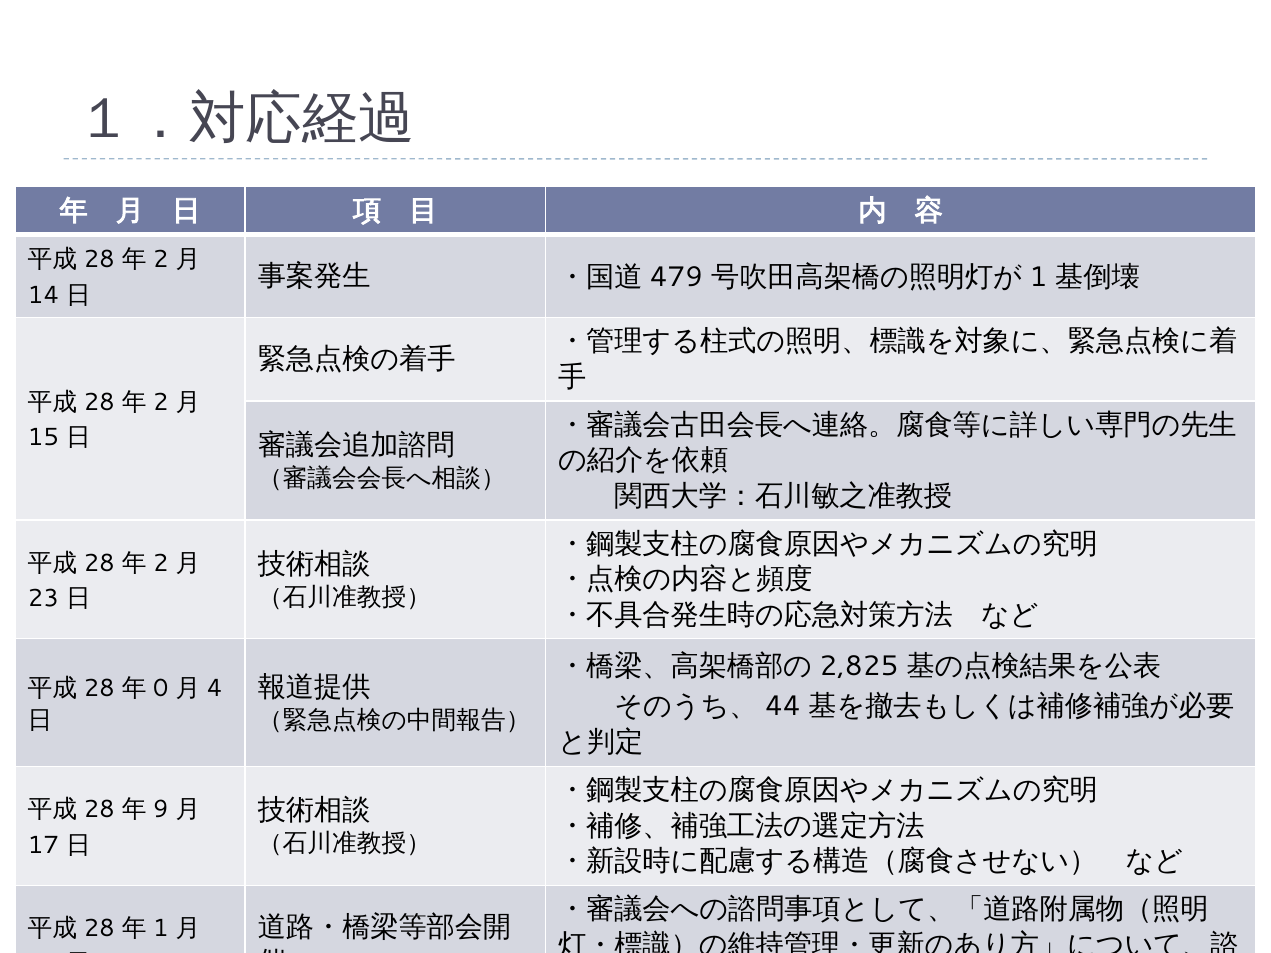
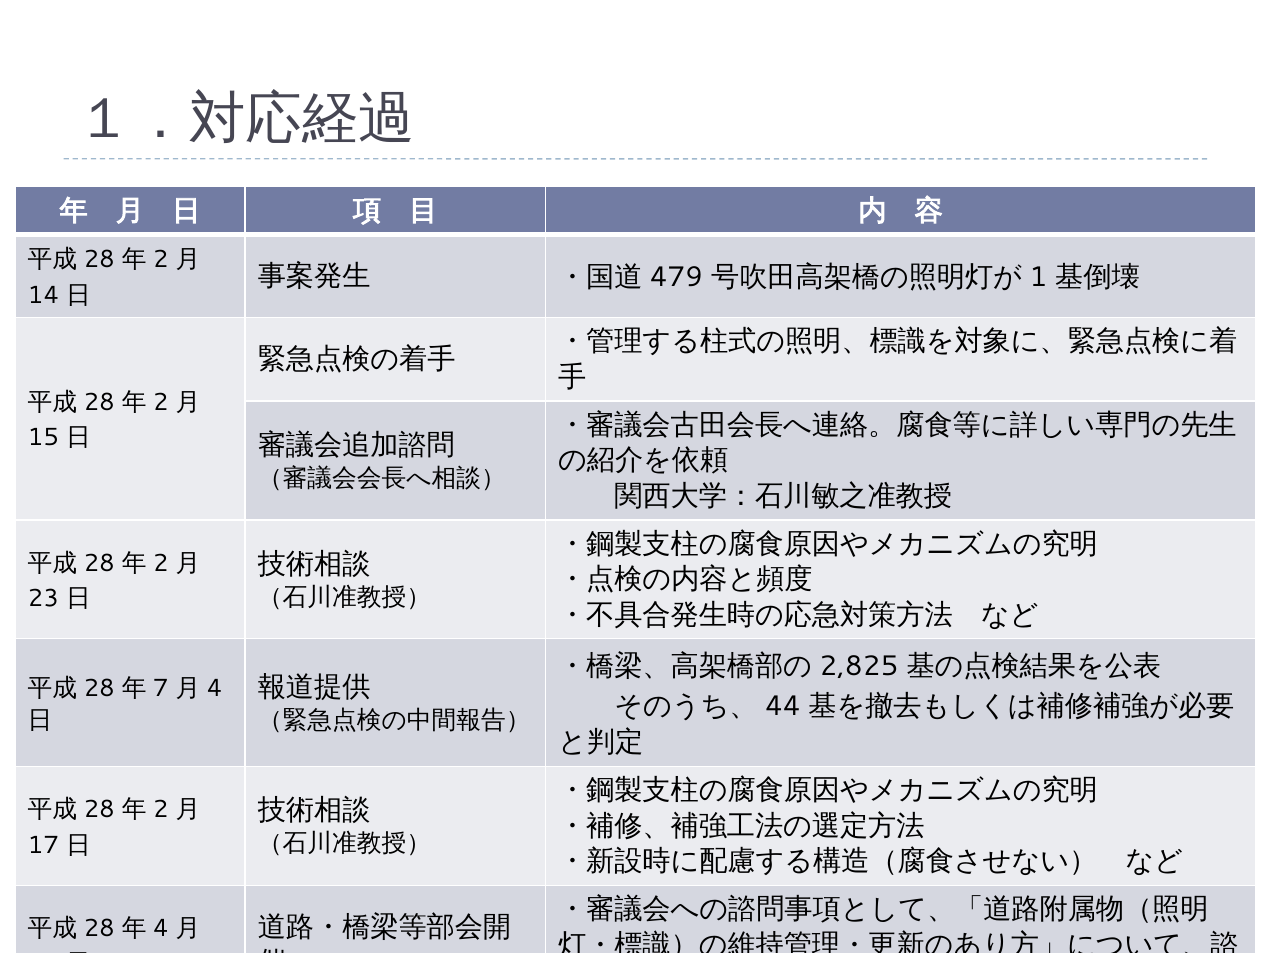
0: 0 -> 7
9 at (161, 810): 9 -> 2
1 at (161, 929): 1 -> 4
